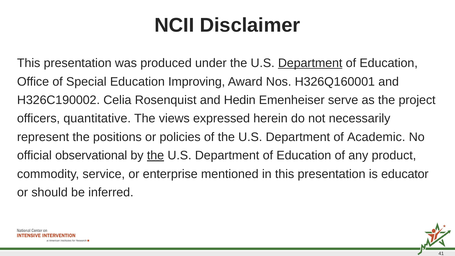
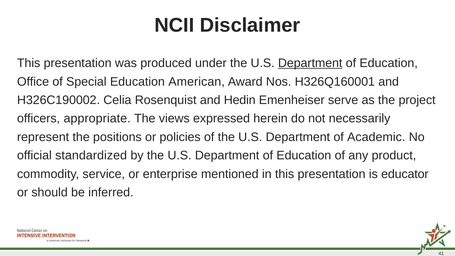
Improving: Improving -> American
quantitative: quantitative -> appropriate
observational: observational -> standardized
the at (156, 156) underline: present -> none
